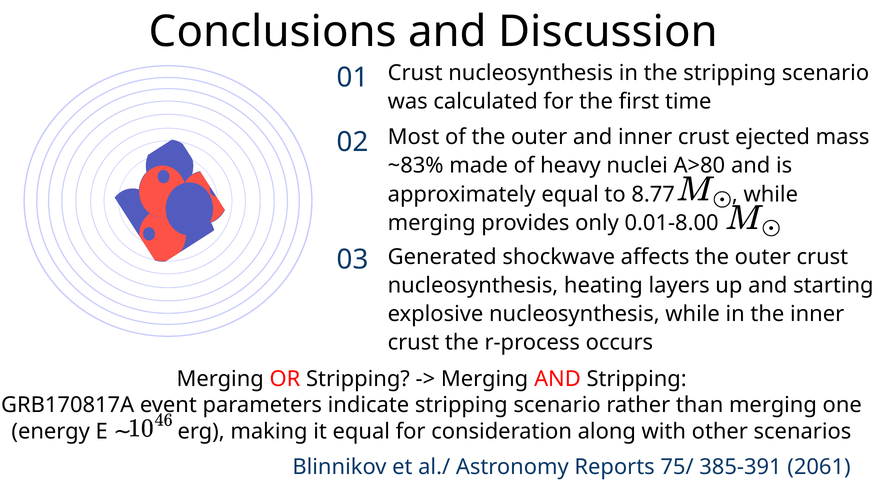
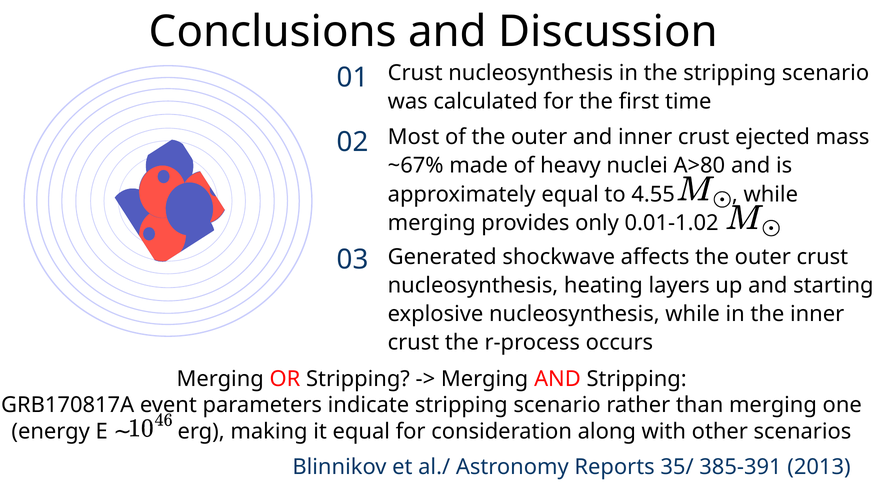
~83%: ~83% -> ~67%
8.77: 8.77 -> 4.55
0.01-8.00: 0.01-8.00 -> 0.01-1.02
75/: 75/ -> 35/
2061: 2061 -> 2013
